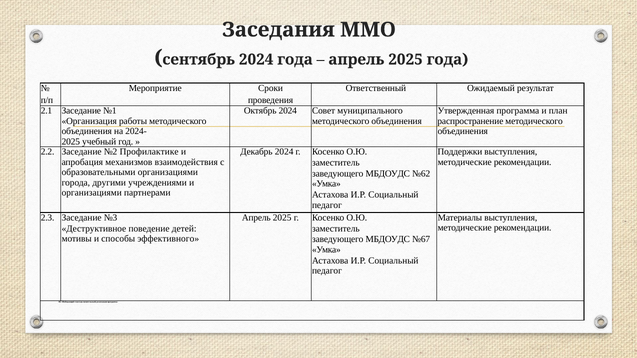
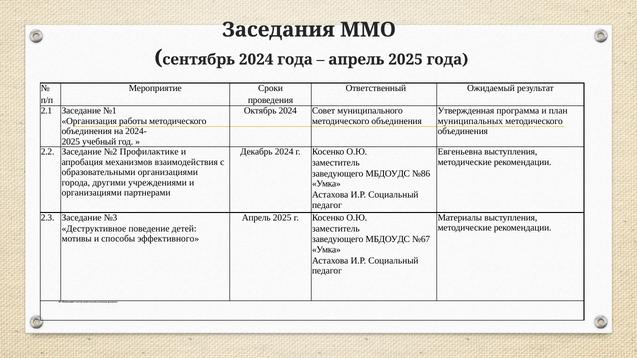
распространение: распространение -> муниципальных
Поддержки: Поддержки -> Евгеньевна
№62: №62 -> №86
